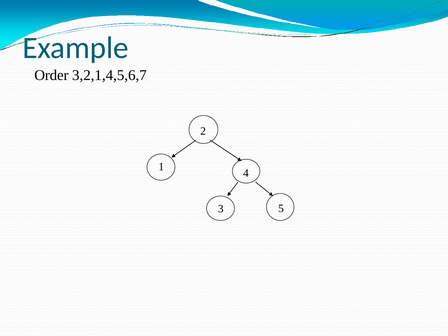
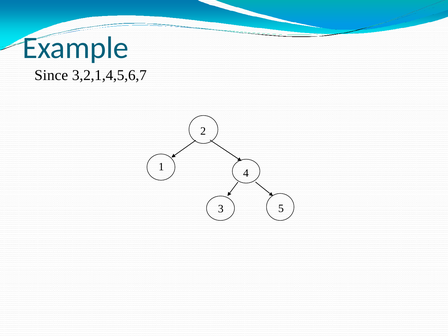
Order: Order -> Since
